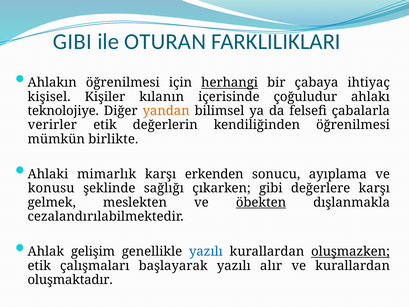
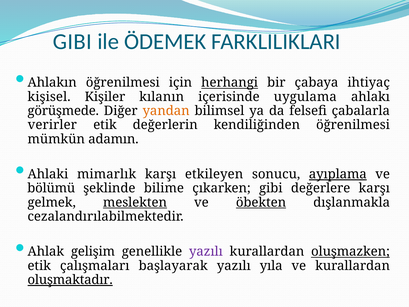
OTURAN: OTURAN -> ÖDEMEK
çoğuludur: çoğuludur -> uygulama
teknolojiye: teknolojiye -> görüşmede
birlikte: birlikte -> adamın
erkenden: erkenden -> etkileyen
ayıplama underline: none -> present
konusu: konusu -> bölümü
sağlığı: sağlığı -> bilime
meslekten underline: none -> present
yazılı at (206, 251) colour: blue -> purple
alır: alır -> yıla
oluşmaktadır underline: none -> present
